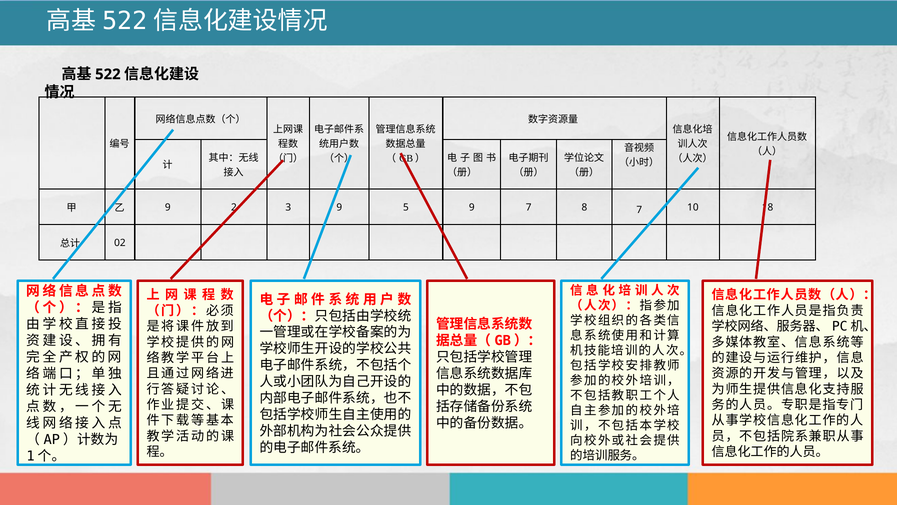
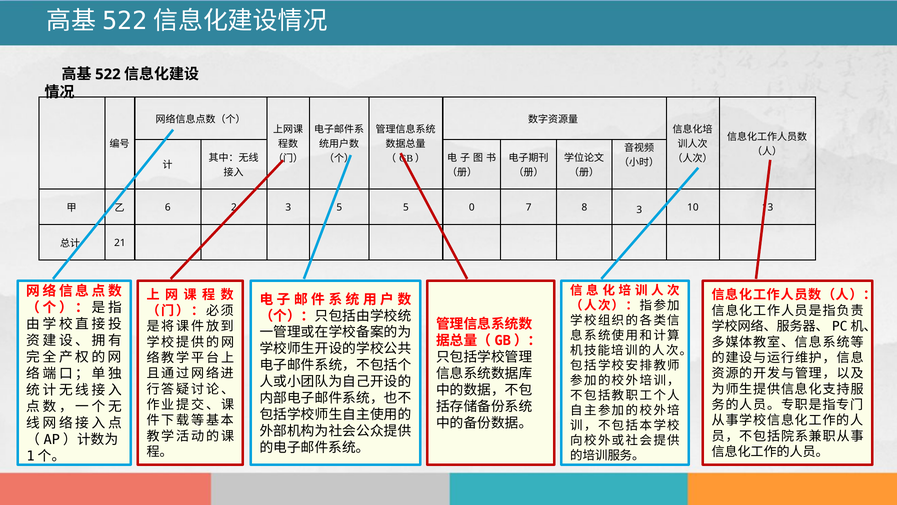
9 at (168, 207): 9 -> 6
3 9: 9 -> 5
5 9: 9 -> 0
8 7: 7 -> 3
18: 18 -> 13
02: 02 -> 21
